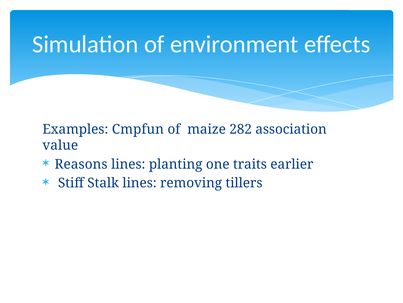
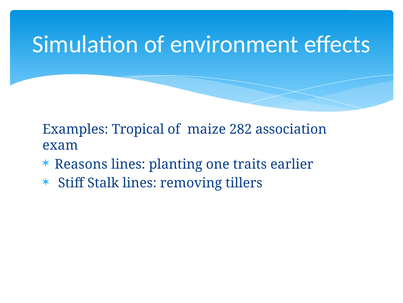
Cmpfun: Cmpfun -> Tropical
value: value -> exam
